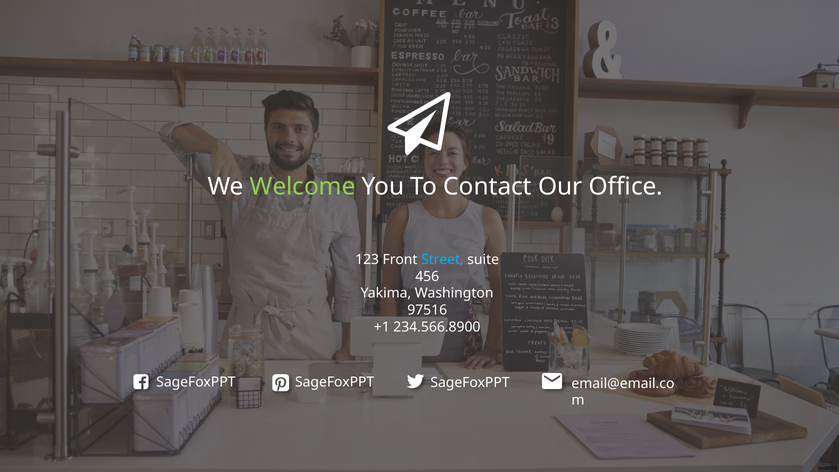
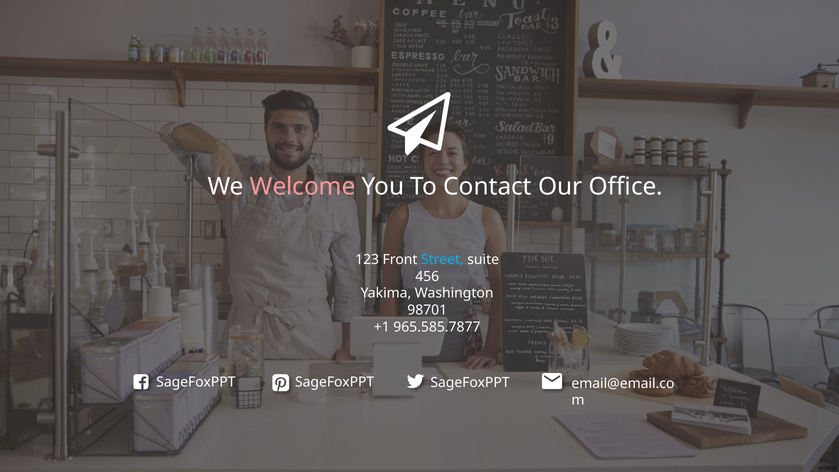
Welcome colour: light green -> pink
97516: 97516 -> 98701
234.566.8900: 234.566.8900 -> 965.585.7877
